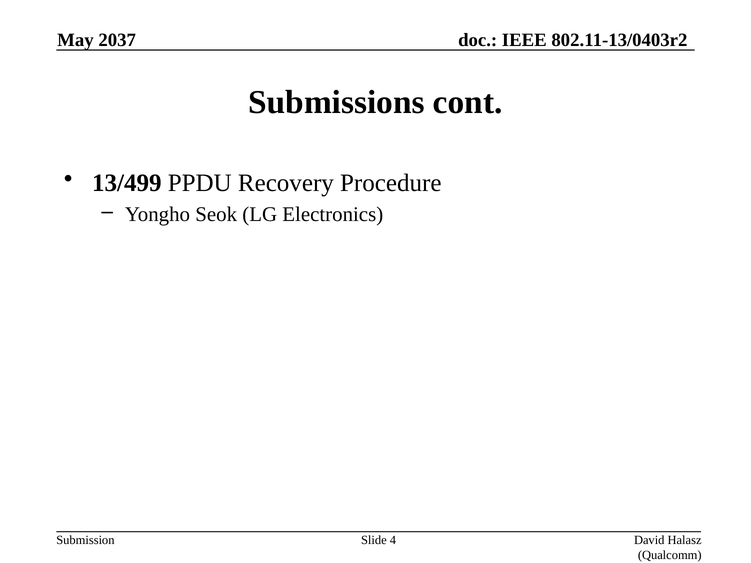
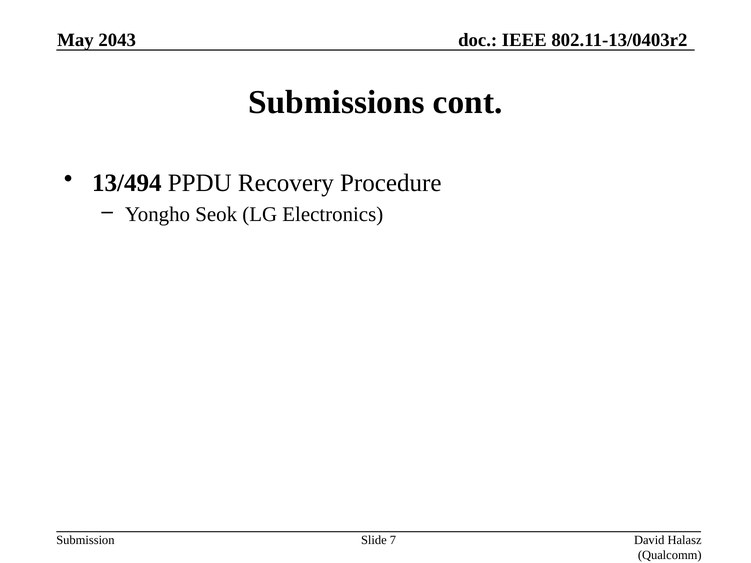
2037: 2037 -> 2043
13/499: 13/499 -> 13/494
4: 4 -> 7
